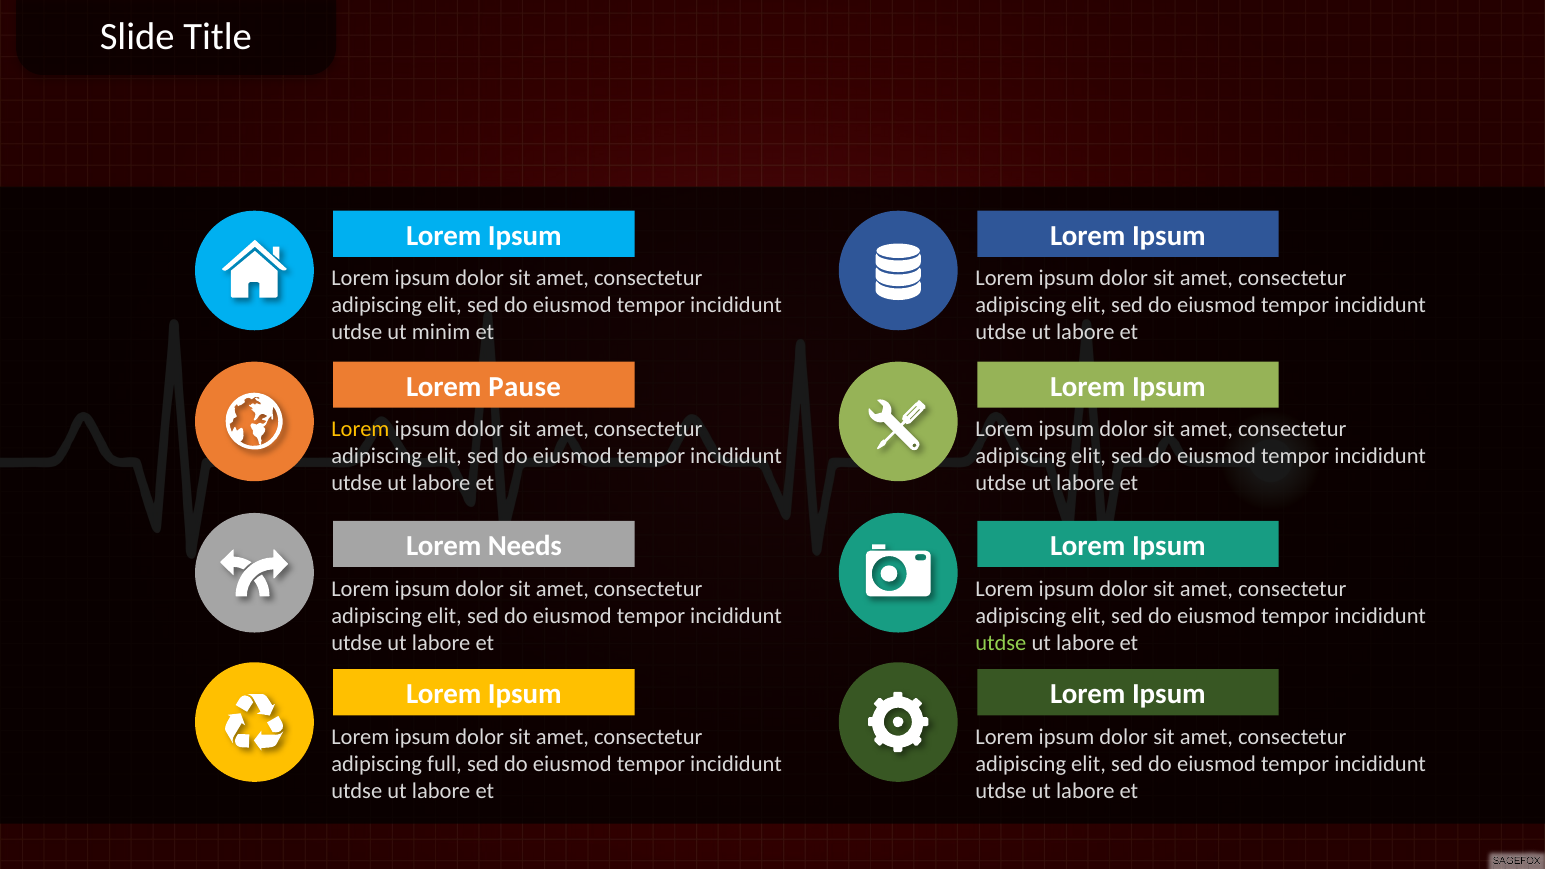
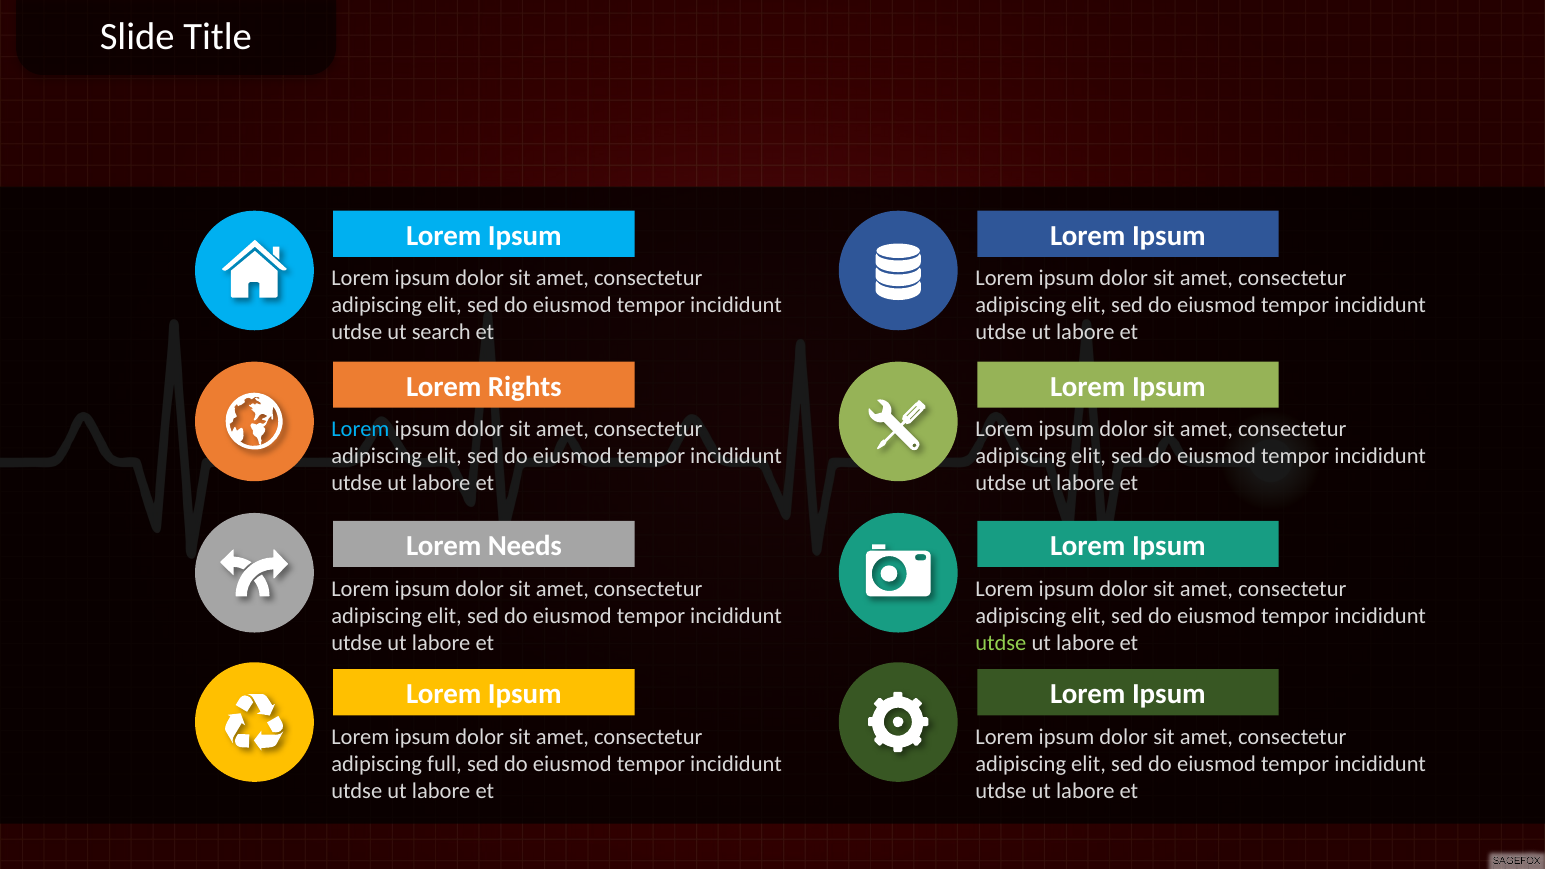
minim: minim -> search
Pause: Pause -> Rights
Lorem at (360, 429) colour: yellow -> light blue
